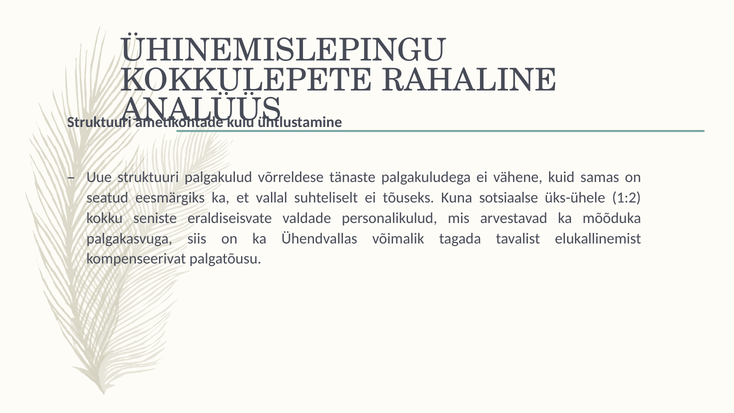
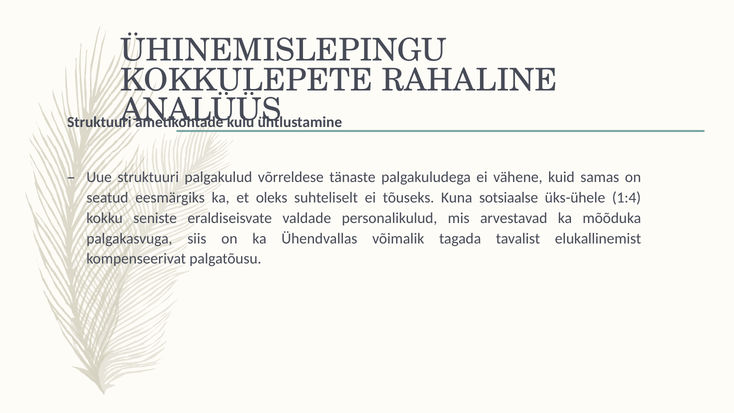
vallal: vallal -> oleks
1:2: 1:2 -> 1:4
